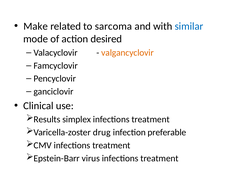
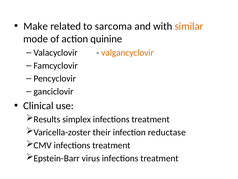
similar colour: blue -> orange
desired: desired -> quinine
drug: drug -> their
preferable: preferable -> reductase
